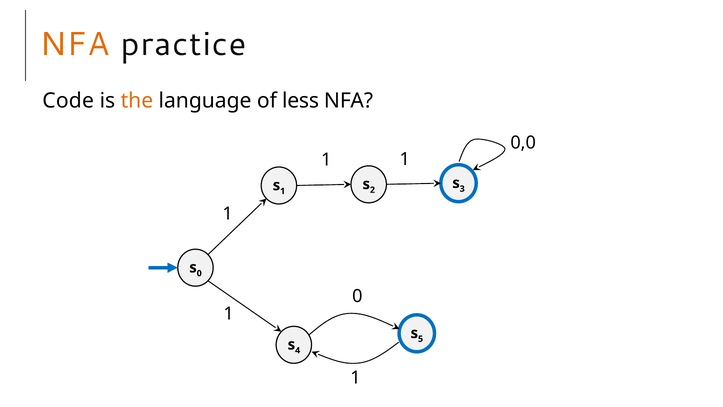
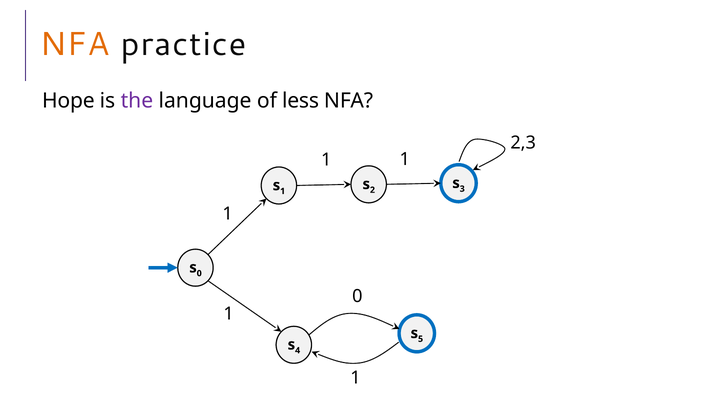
Code: Code -> Hope
the colour: orange -> purple
0,0: 0,0 -> 2,3
